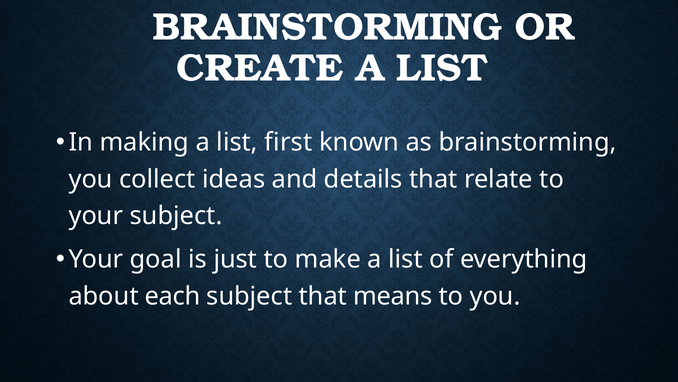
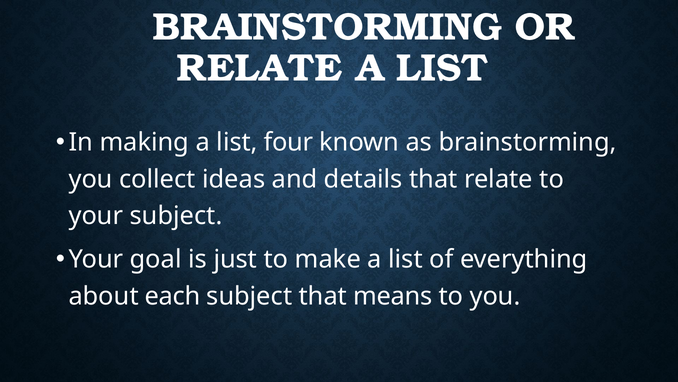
CREATE at (260, 68): CREATE -> RELATE
first: first -> four
